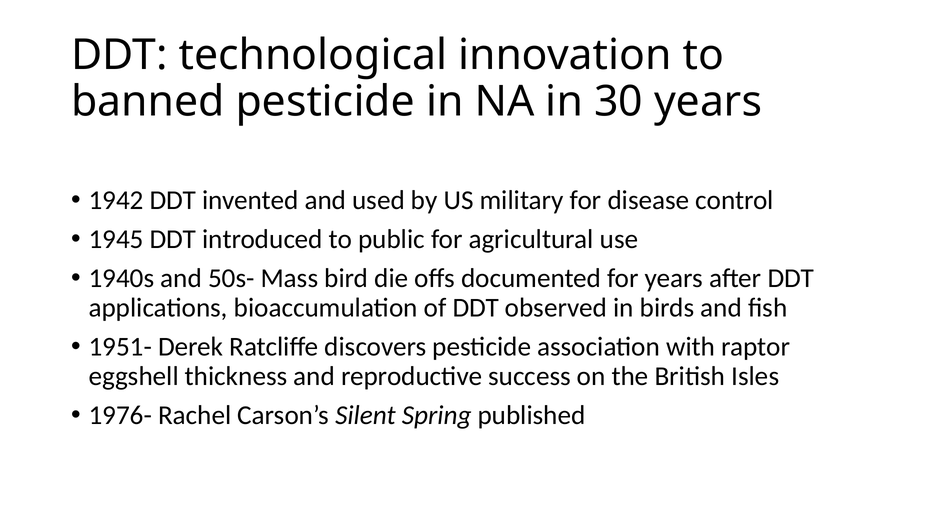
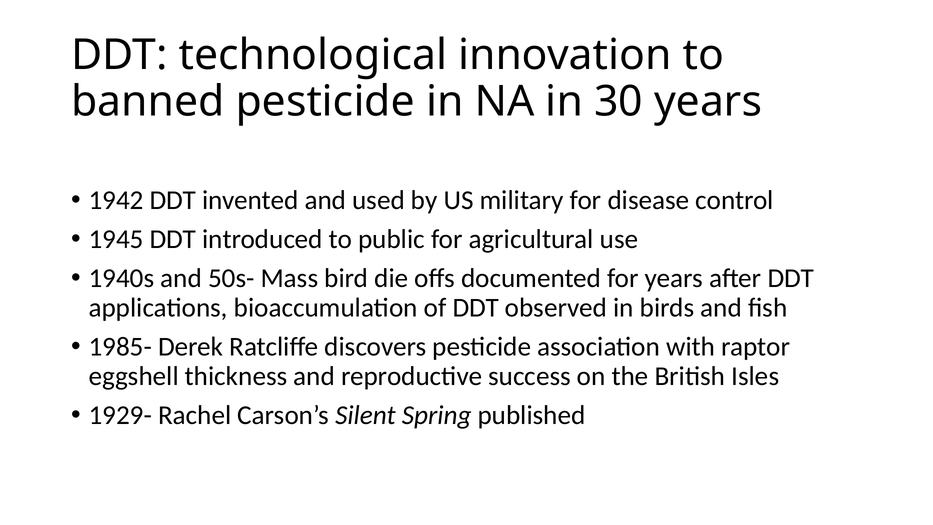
1951-: 1951- -> 1985-
1976-: 1976- -> 1929-
